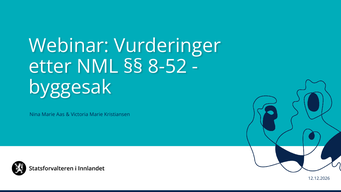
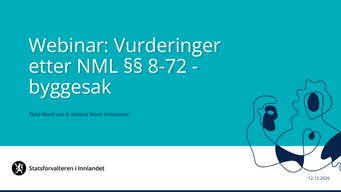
8-52: 8-52 -> 8-72
